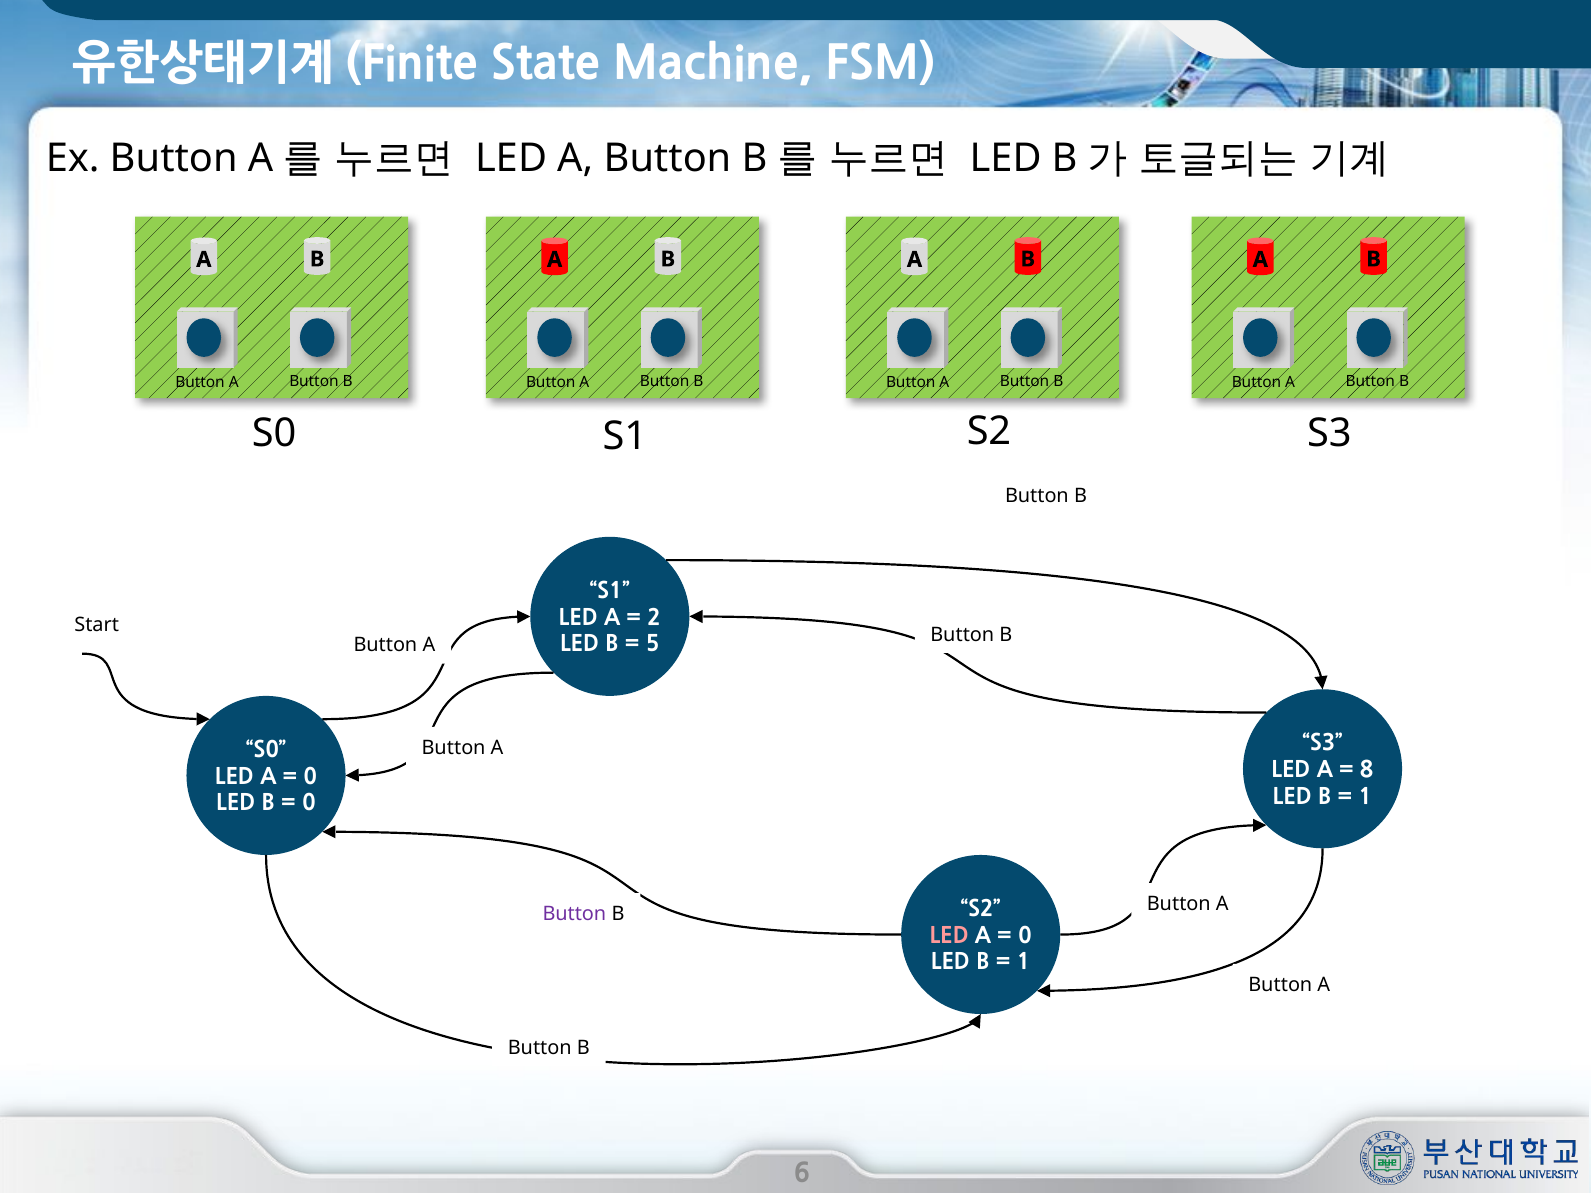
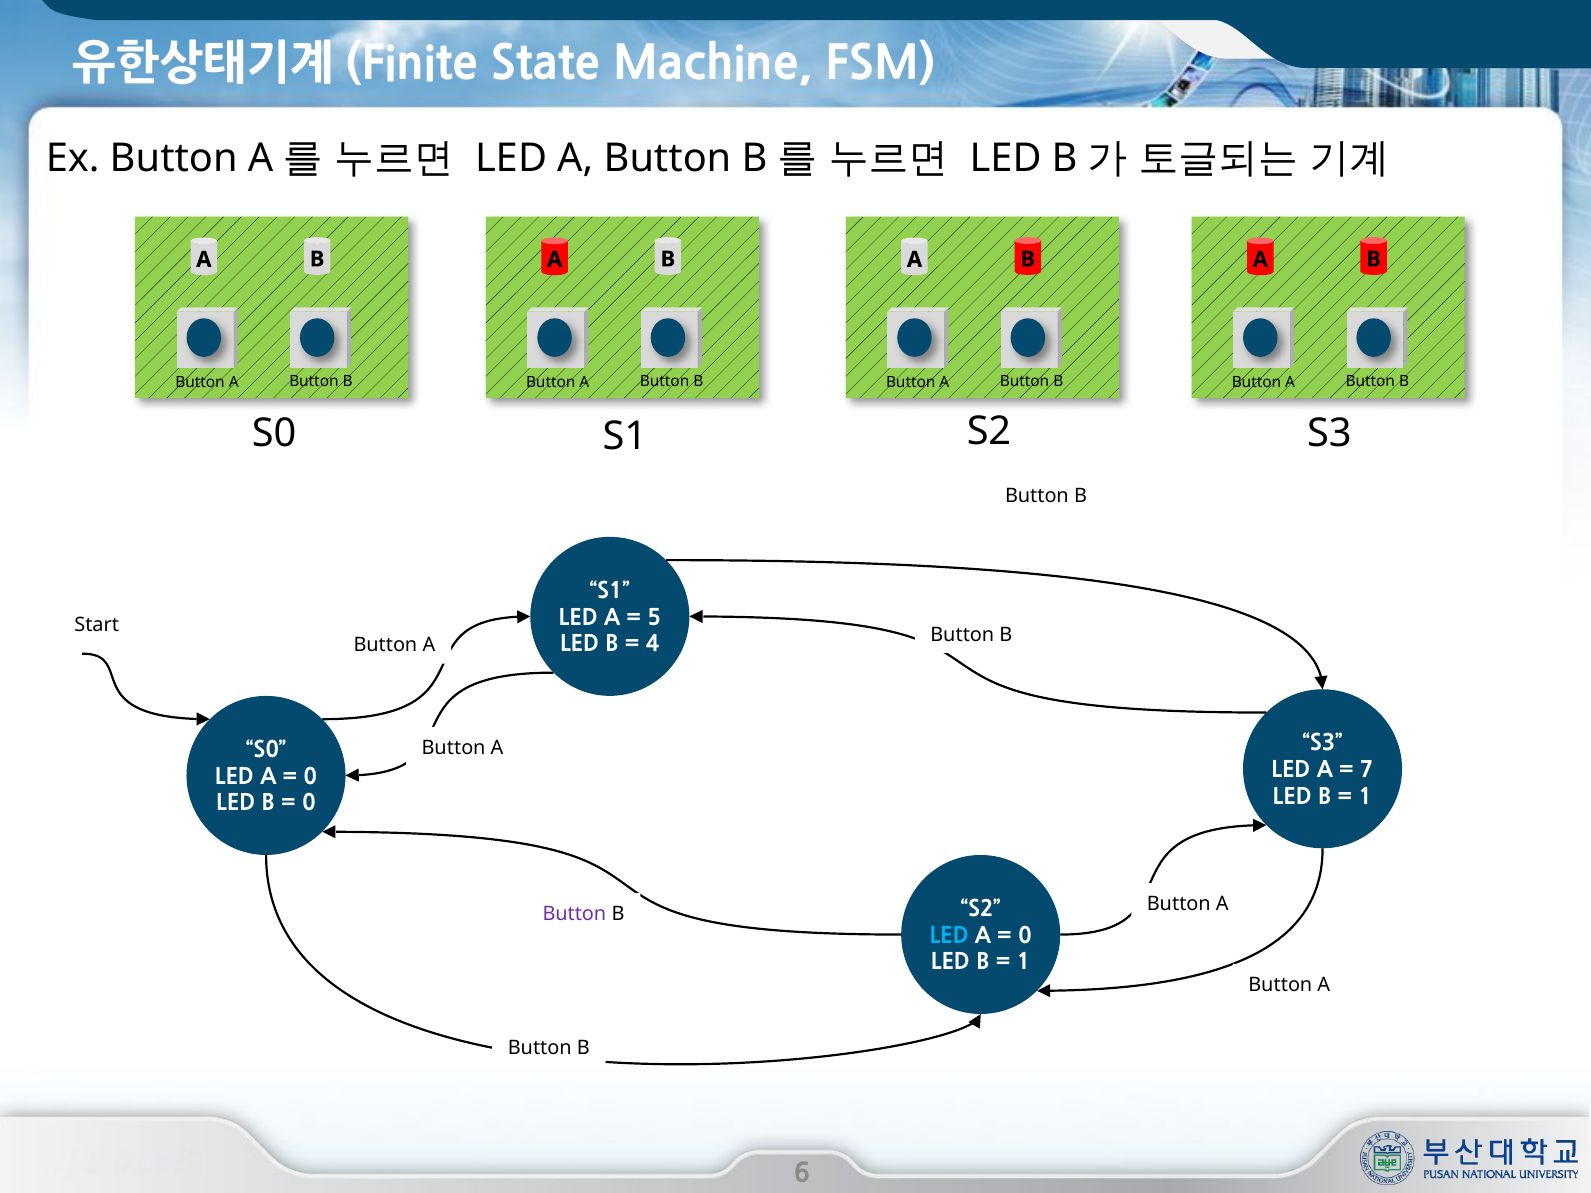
2: 2 -> 5
5: 5 -> 4
8: 8 -> 7
LED at (949, 936) colour: pink -> light blue
